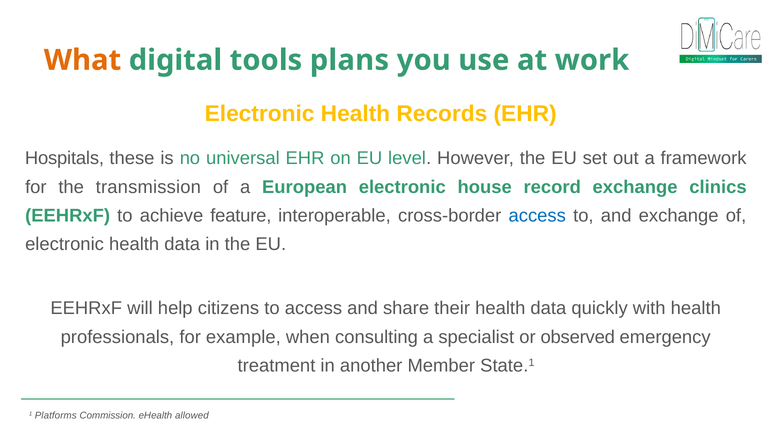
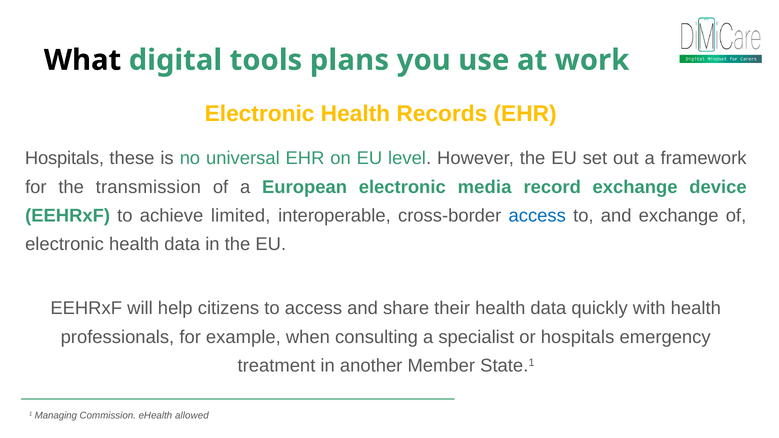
What colour: orange -> black
house: house -> media
clinics: clinics -> device
feature: feature -> limited
or observed: observed -> hospitals
Platforms: Platforms -> Managing
